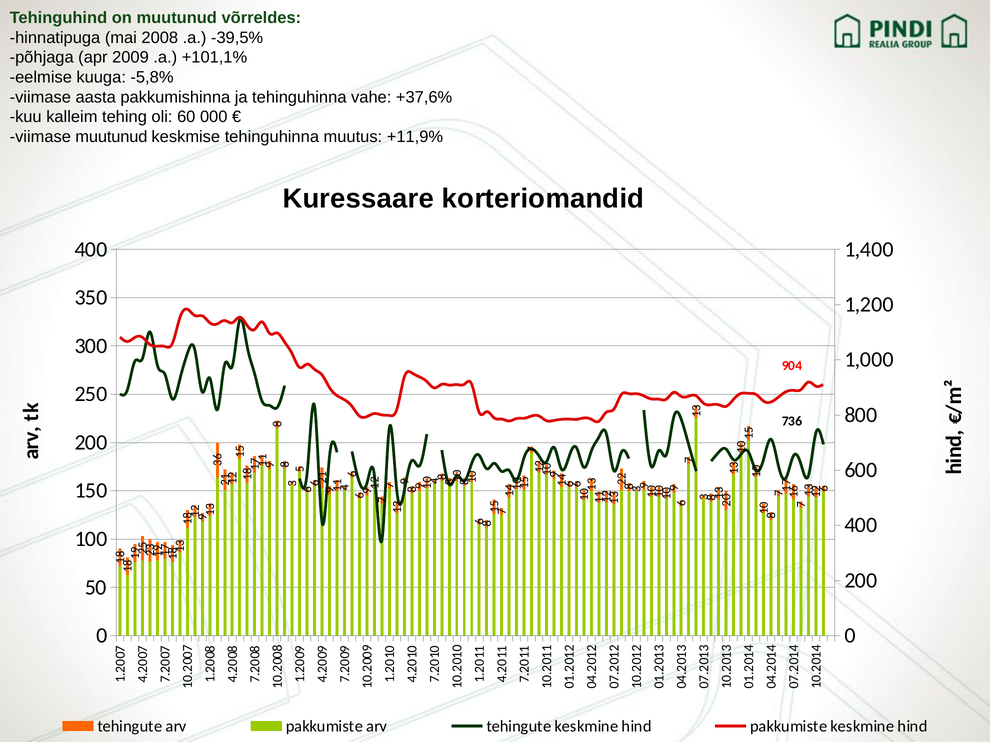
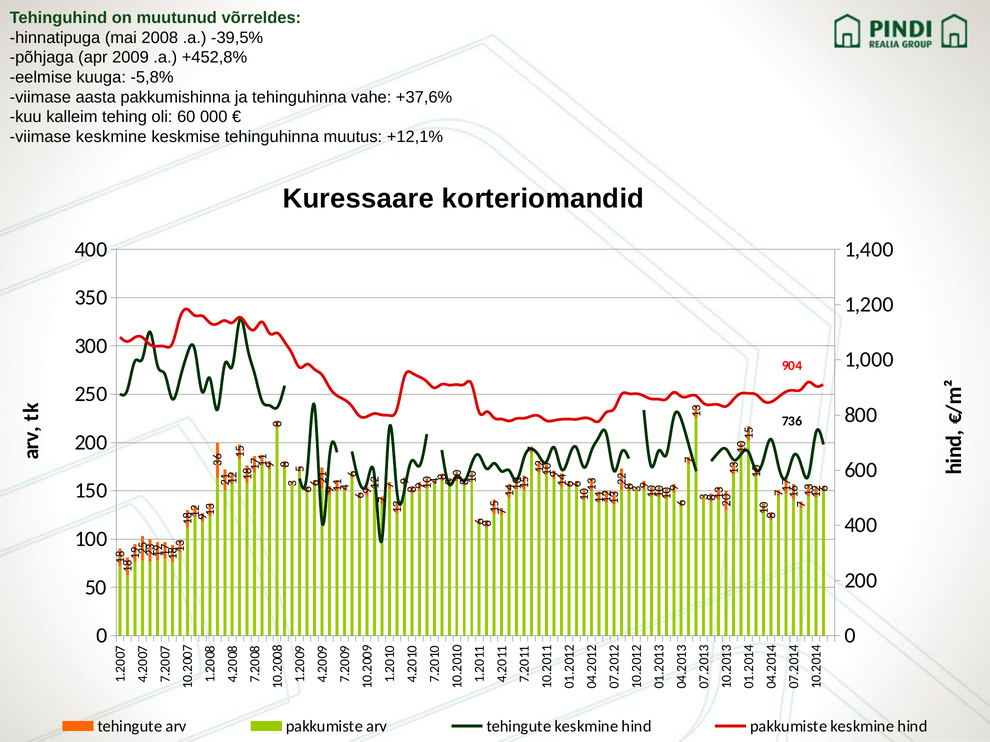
+101,1%: +101,1% -> +452,8%
viimase muutunud: muutunud -> keskmine
+11,9%: +11,9% -> +12,1%
